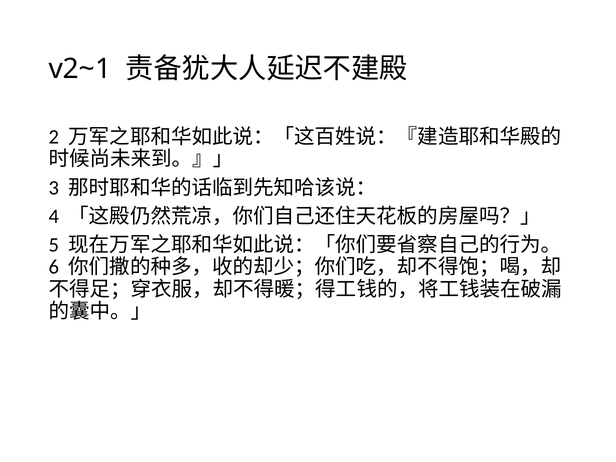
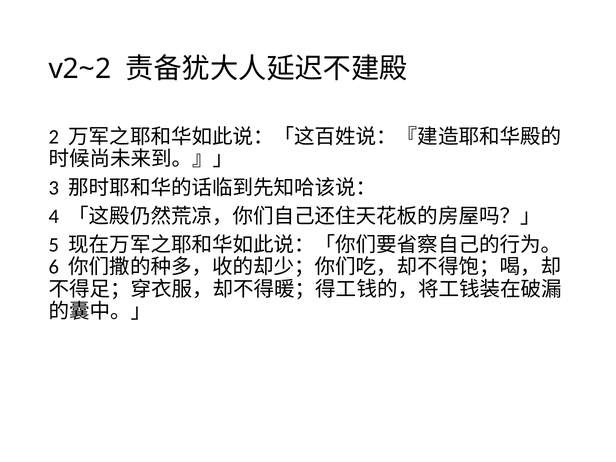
v2~1: v2~1 -> v2~2
